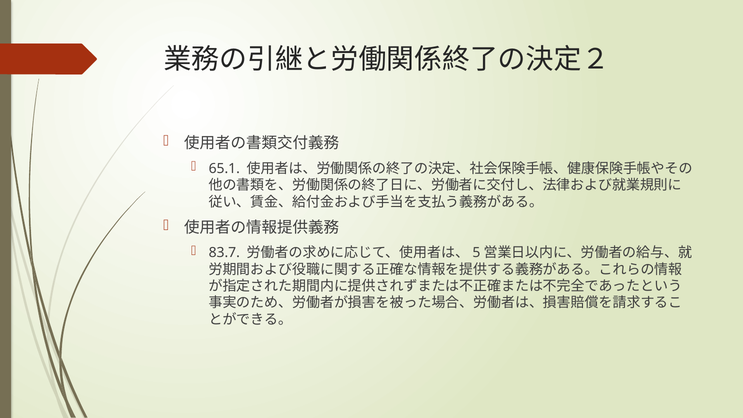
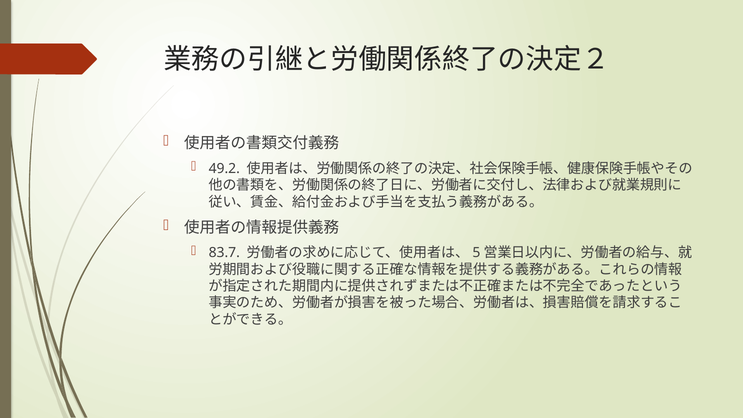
65.1: 65.1 -> 49.2
